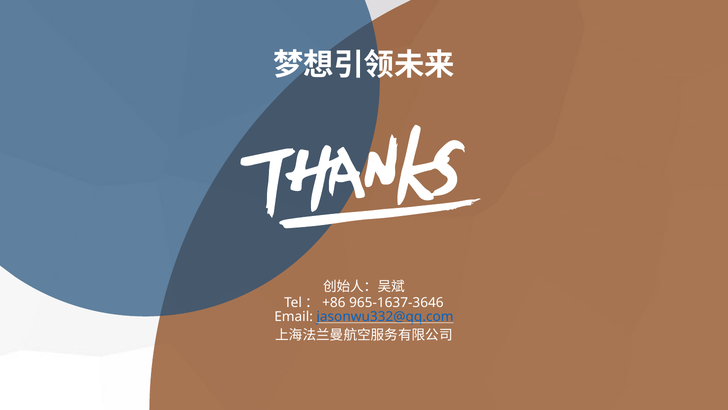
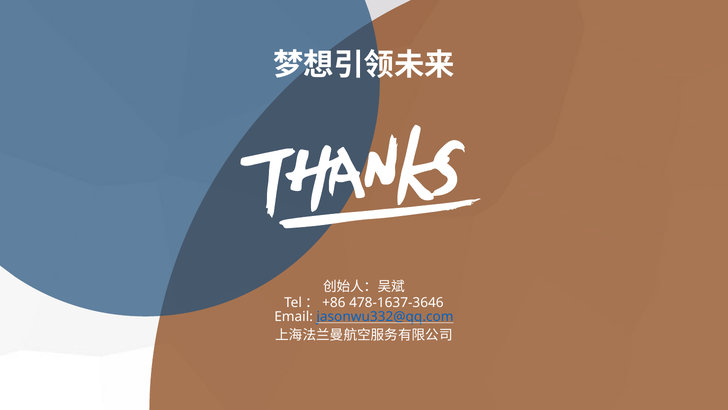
965-1637-3646: 965-1637-3646 -> 478-1637-3646
